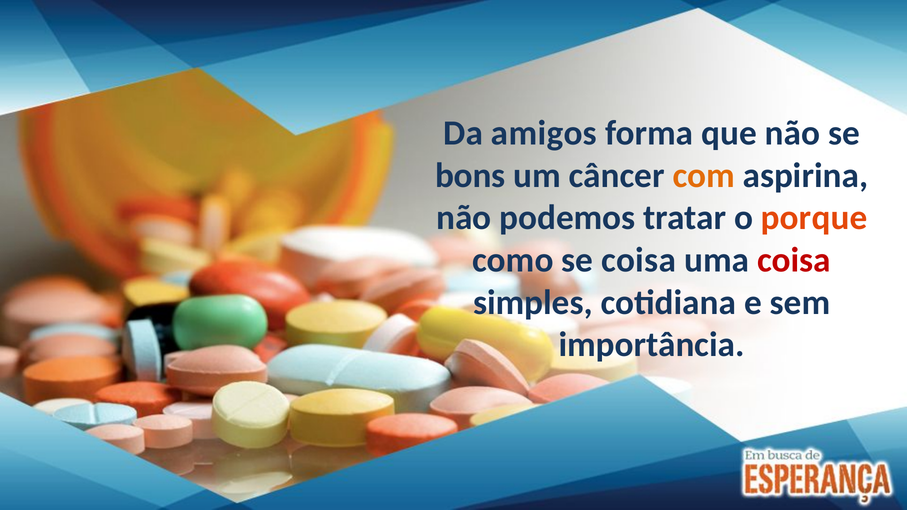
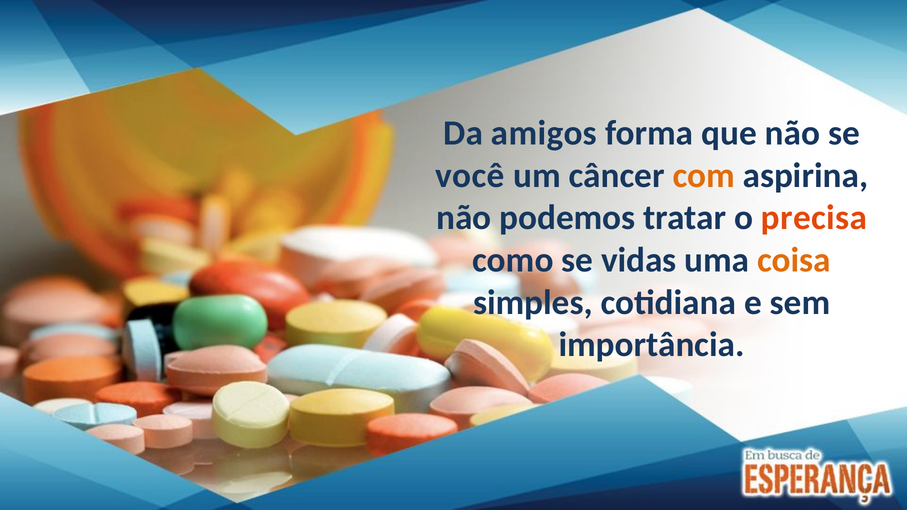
bons: bons -> você
porque: porque -> precisa
se coisa: coisa -> vidas
coisa at (794, 260) colour: red -> orange
